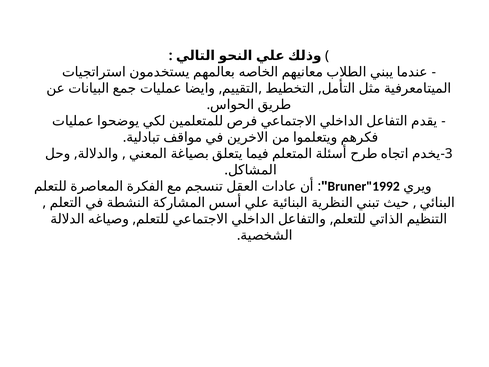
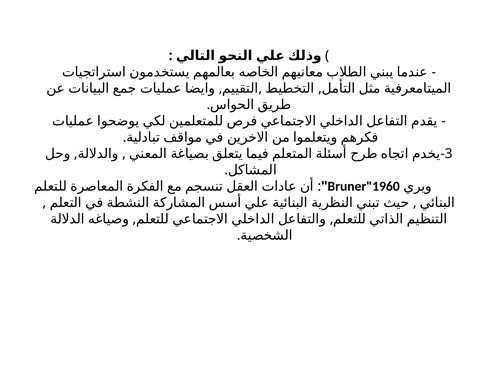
Bruner"1992: Bruner"1992 -> Bruner"1960
